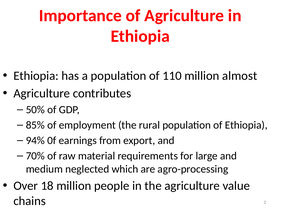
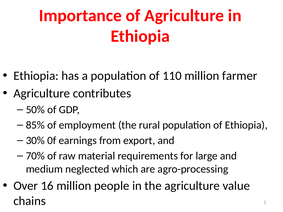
almost: almost -> farmer
94%: 94% -> 30%
18: 18 -> 16
